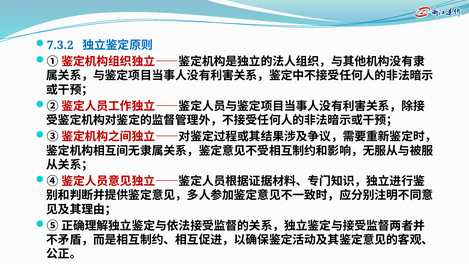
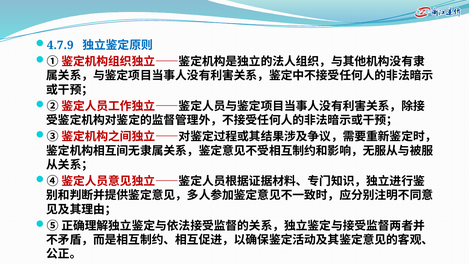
7.3.2: 7.3.2 -> 4.7.9
